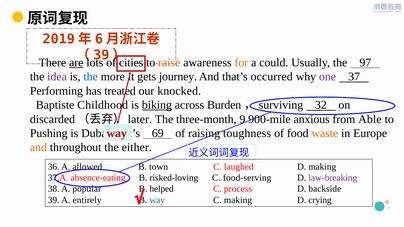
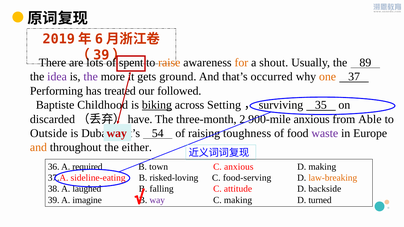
are underline: present -> none
cities: cities -> spent
could: could -> shout
97: 97 -> 89
the at (91, 77) colour: blue -> purple
journey: journey -> ground
one colour: purple -> orange
knocked: knocked -> followed
Burden: Burden -> Setting
32: 32 -> 35
later: later -> have
9: 9 -> 2
Pushing: Pushing -> Outside
69: 69 -> 54
waste colour: orange -> purple
allowed: allowed -> required
C laughed: laughed -> anxious
absence-eating: absence-eating -> sideline-eating
law-breaking colour: purple -> orange
popular: popular -> laughed
helped: helped -> falling
process: process -> attitude
entirely: entirely -> imagine
way at (157, 200) colour: blue -> purple
crying: crying -> turned
